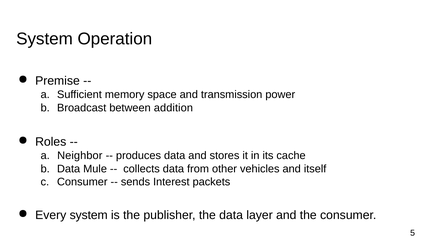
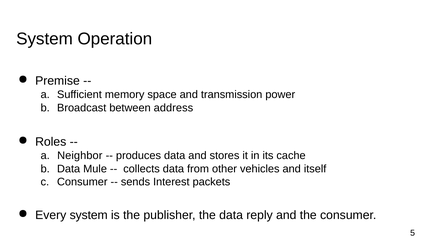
addition: addition -> address
layer: layer -> reply
